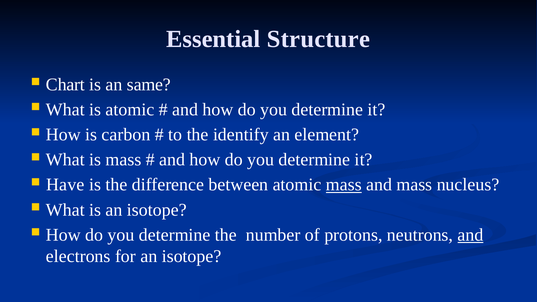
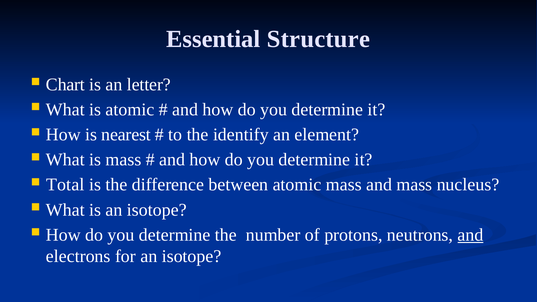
same: same -> letter
carbon: carbon -> nearest
Have: Have -> Total
mass at (344, 185) underline: present -> none
